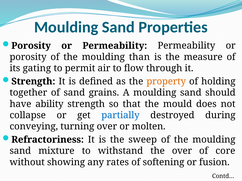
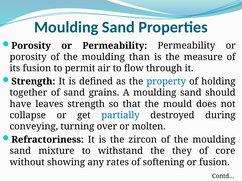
its gating: gating -> fusion
property colour: orange -> blue
ability: ability -> leaves
sweep: sweep -> zircon
the over: over -> they
